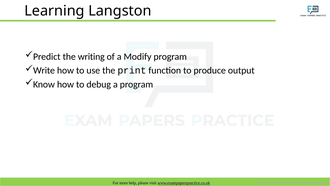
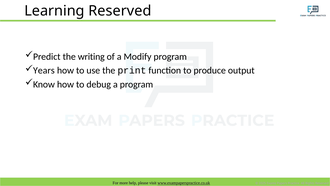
Learning Langston: Langston -> Reserved
Write: Write -> Years
